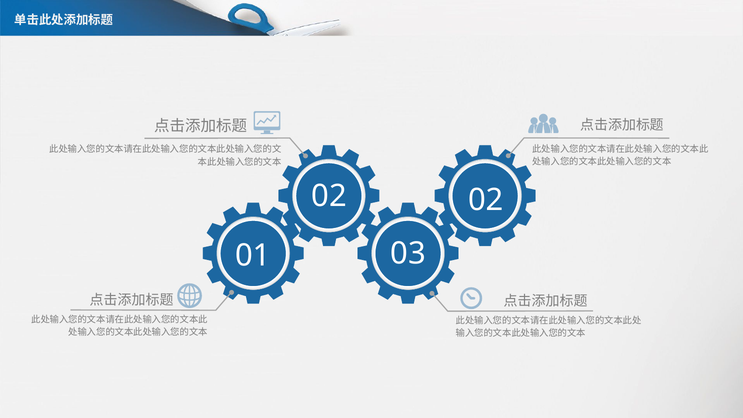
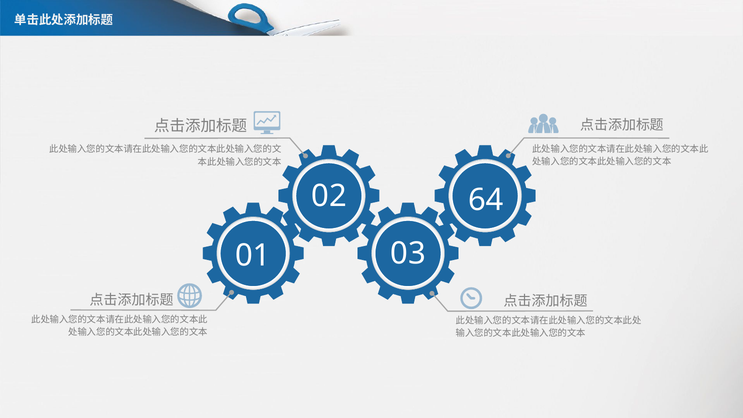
02 02: 02 -> 64
